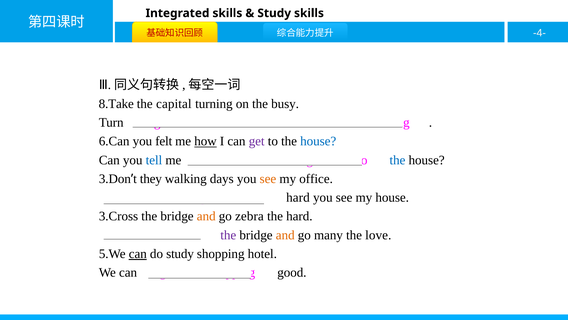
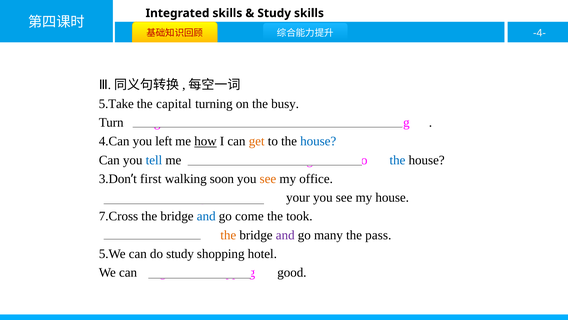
8.Take: 8.Take -> 5.Take
6.Can: 6.Can -> 4.Can
felt: felt -> left
get at (257, 141) colour: purple -> orange
they: they -> first
days: days -> soon
hard at (298, 197): hard -> your
3.Cross: 3.Cross -> 7.Cross
and at (206, 216) colour: orange -> blue
zebra: zebra -> come
the hard: hard -> took
the at (228, 235) colour: purple -> orange
and at (285, 235) colour: orange -> purple
love: love -> pass
can at (138, 253) underline: present -> none
